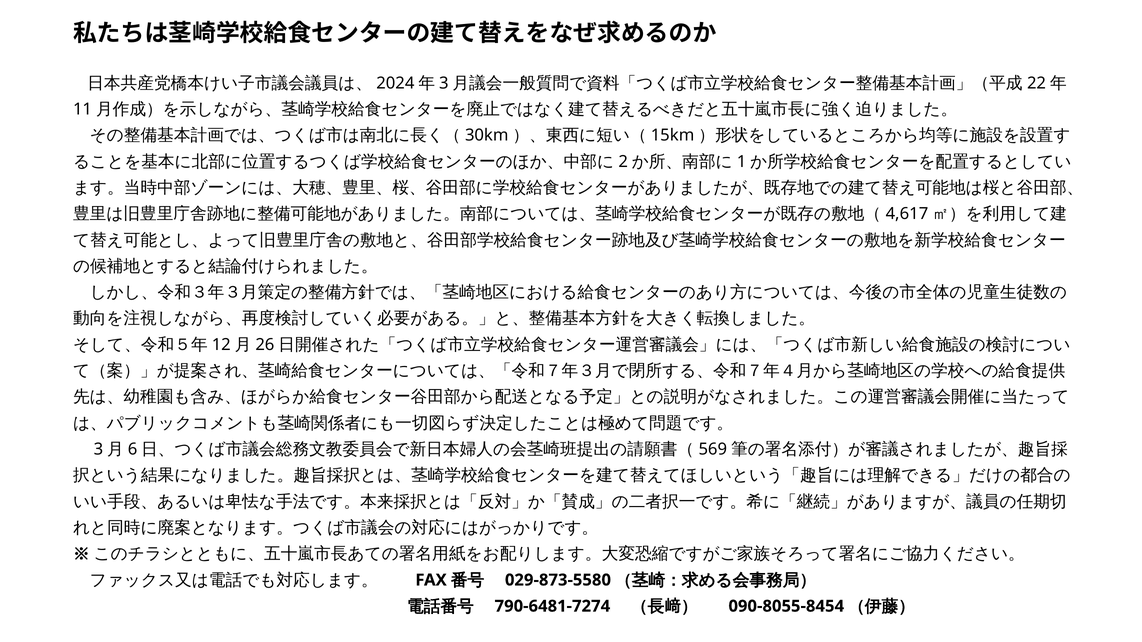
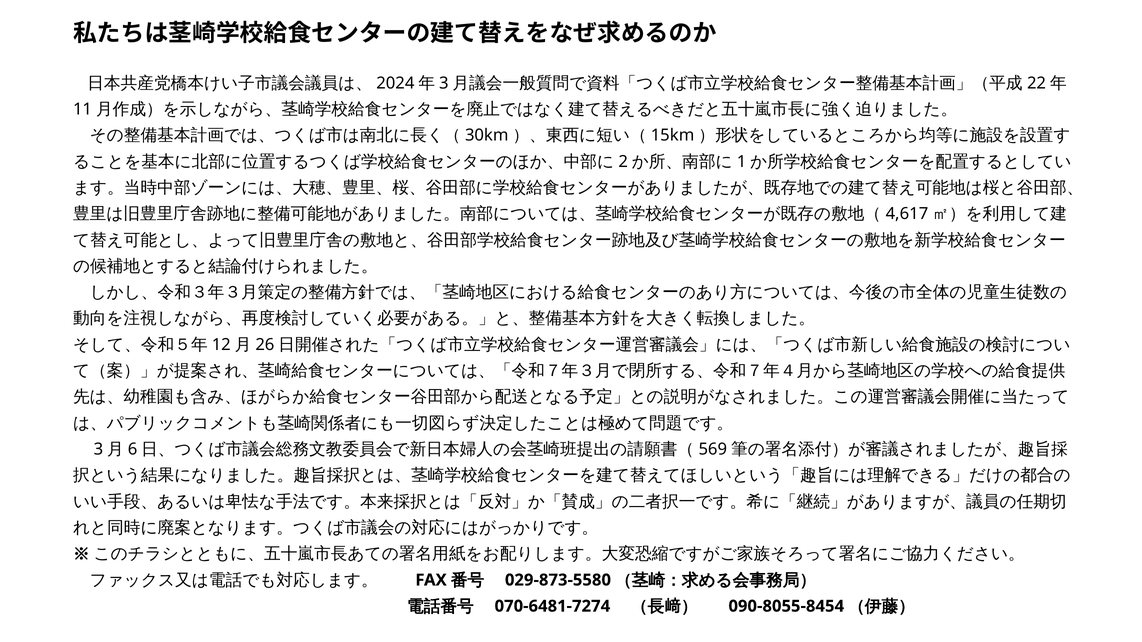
790-6481-7274: 790-6481-7274 -> 070-6481-7274
